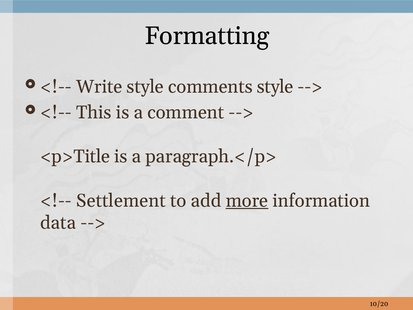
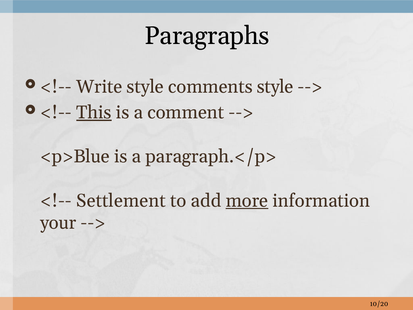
Formatting: Formatting -> Paragraphs
This underline: none -> present
<p>Title: <p>Title -> <p>Blue
data: data -> your
